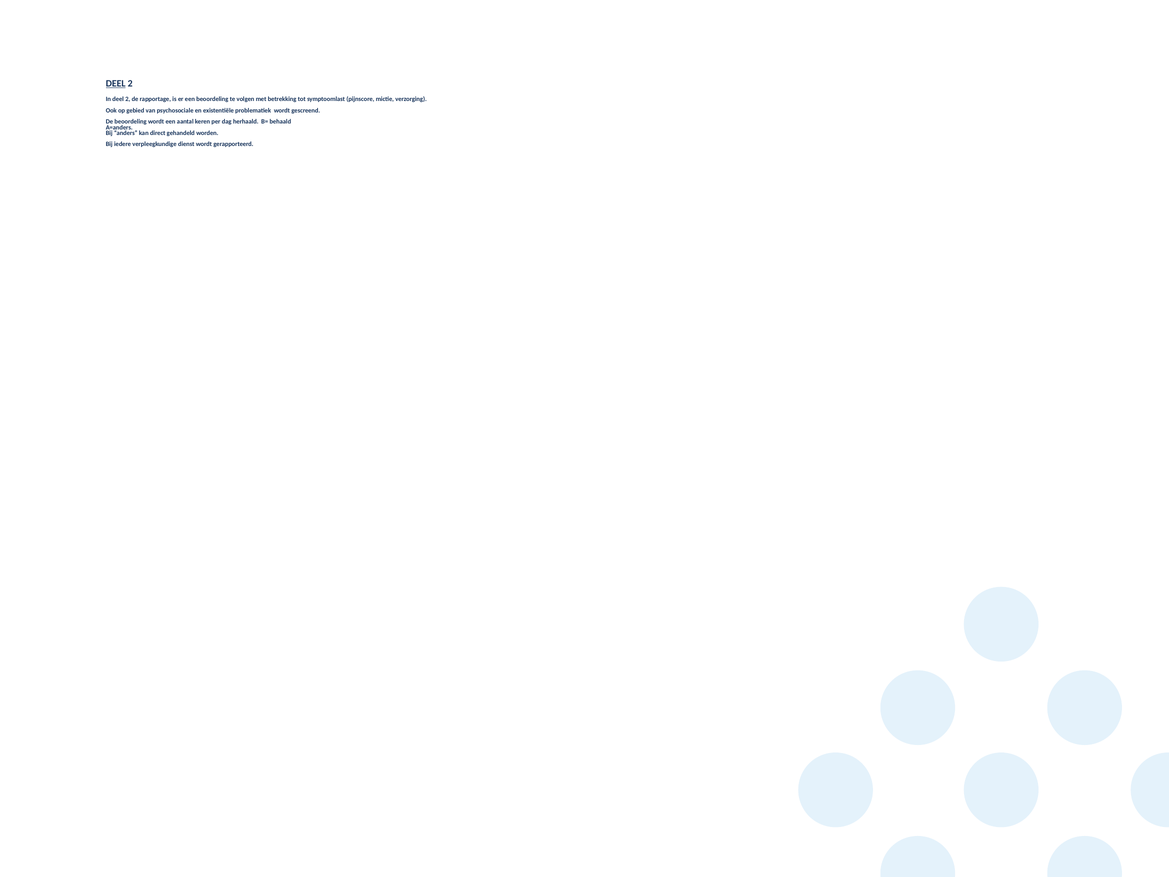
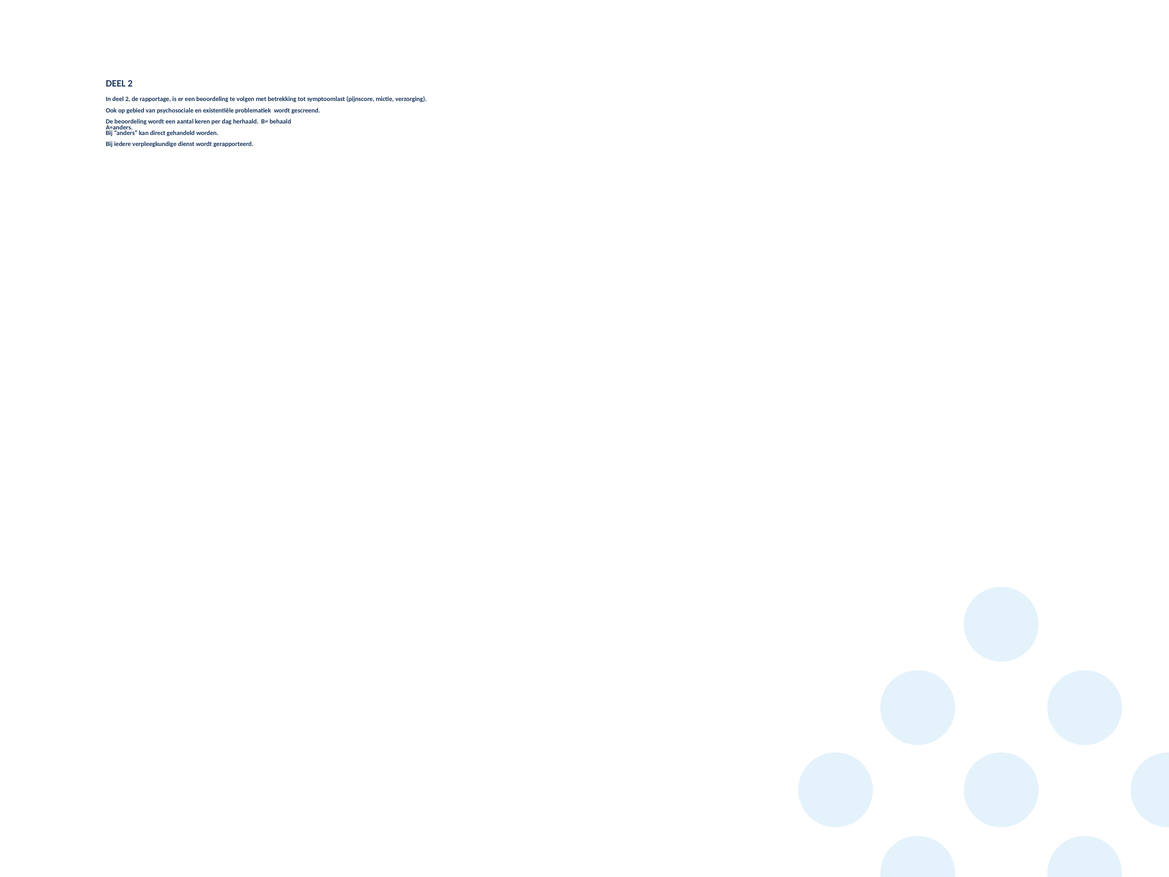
DEEL at (116, 84) underline: present -> none
